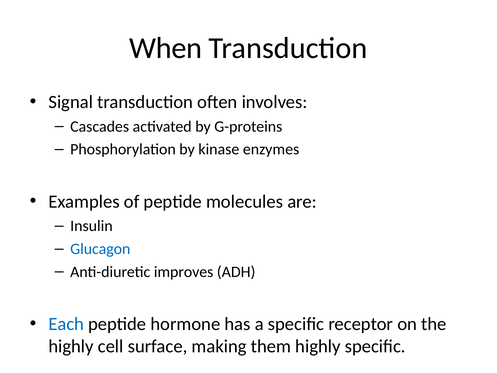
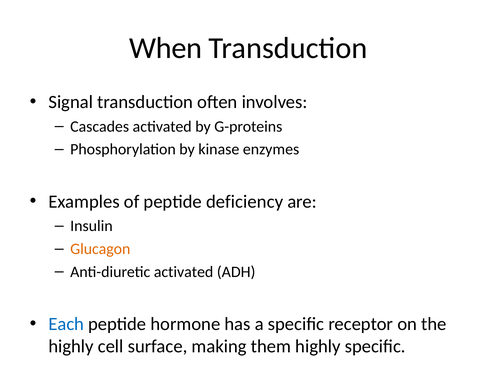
molecules: molecules -> deficiency
Glucagon colour: blue -> orange
Anti-diuretic improves: improves -> activated
